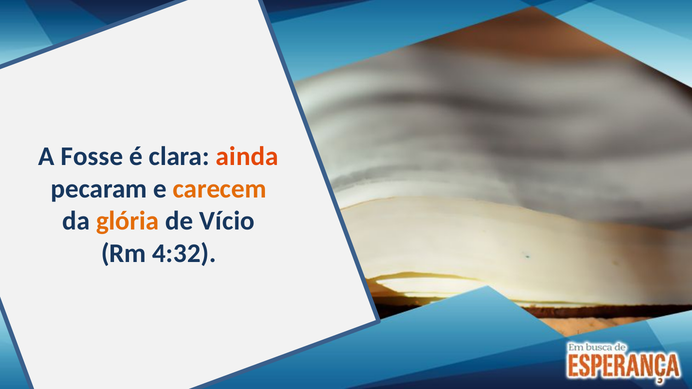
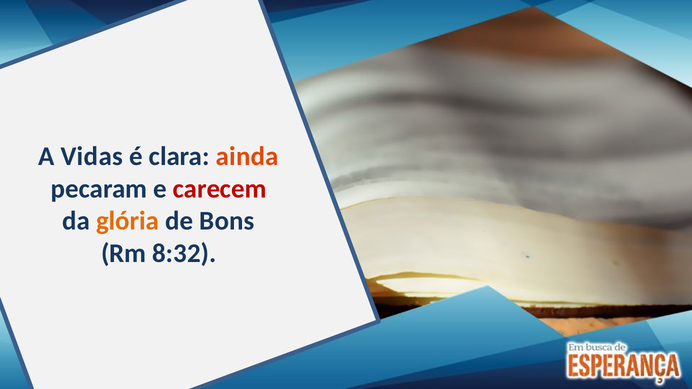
Fosse: Fosse -> Vidas
carecem colour: orange -> red
Vício: Vício -> Bons
4:32: 4:32 -> 8:32
